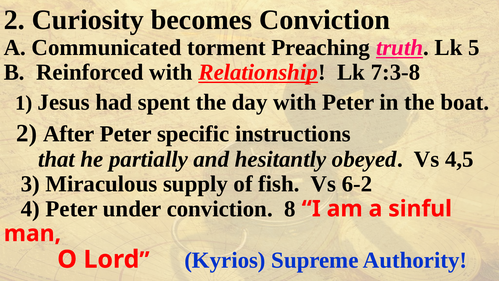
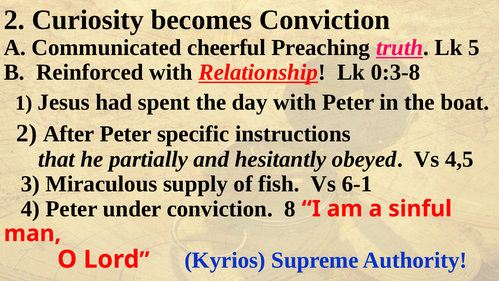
torment: torment -> cheerful
7:3-8: 7:3-8 -> 0:3-8
6-2: 6-2 -> 6-1
